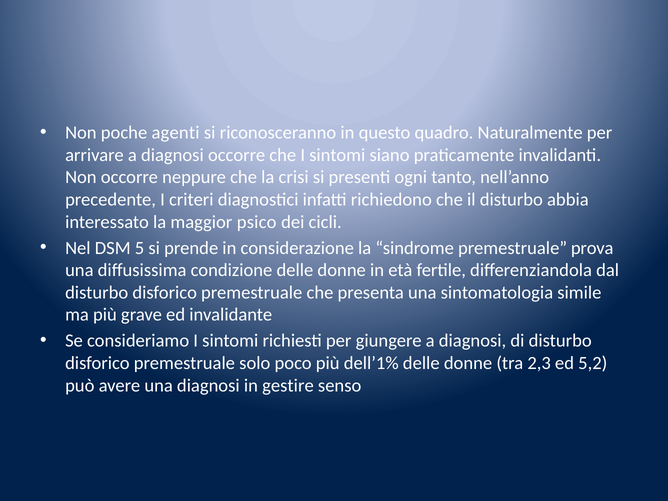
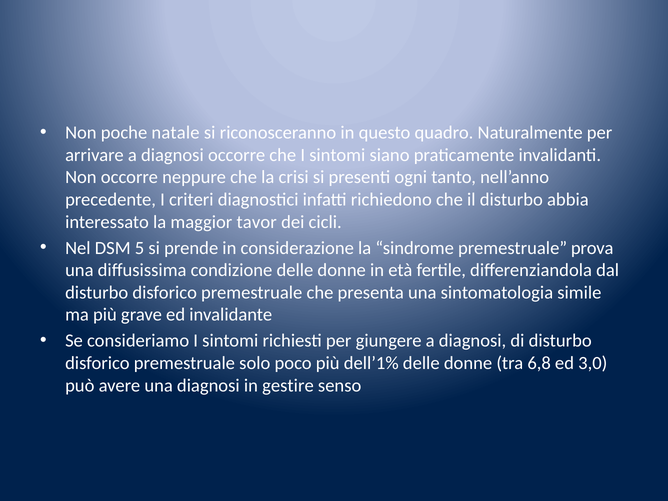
agenti: agenti -> natale
psico: psico -> tavor
2,3: 2,3 -> 6,8
5,2: 5,2 -> 3,0
